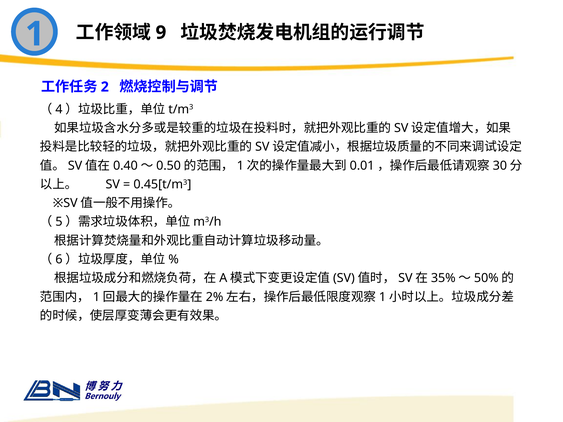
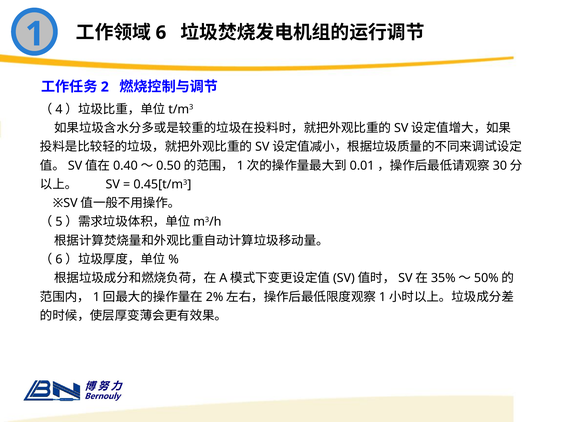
9: 9 -> 6
